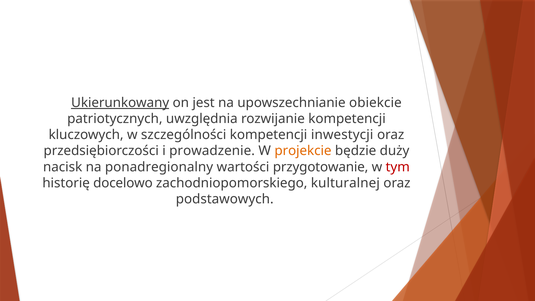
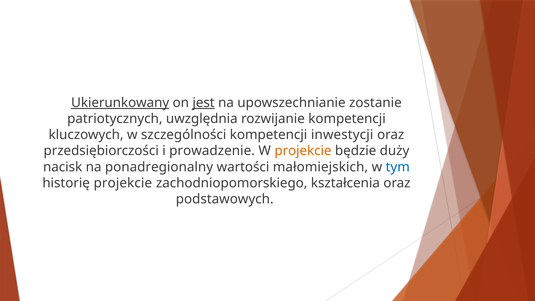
jest underline: none -> present
obiekcie: obiekcie -> zostanie
przygotowanie: przygotowanie -> małomiejskich
tym colour: red -> blue
historię docelowo: docelowo -> projekcie
kulturalnej: kulturalnej -> kształcenia
